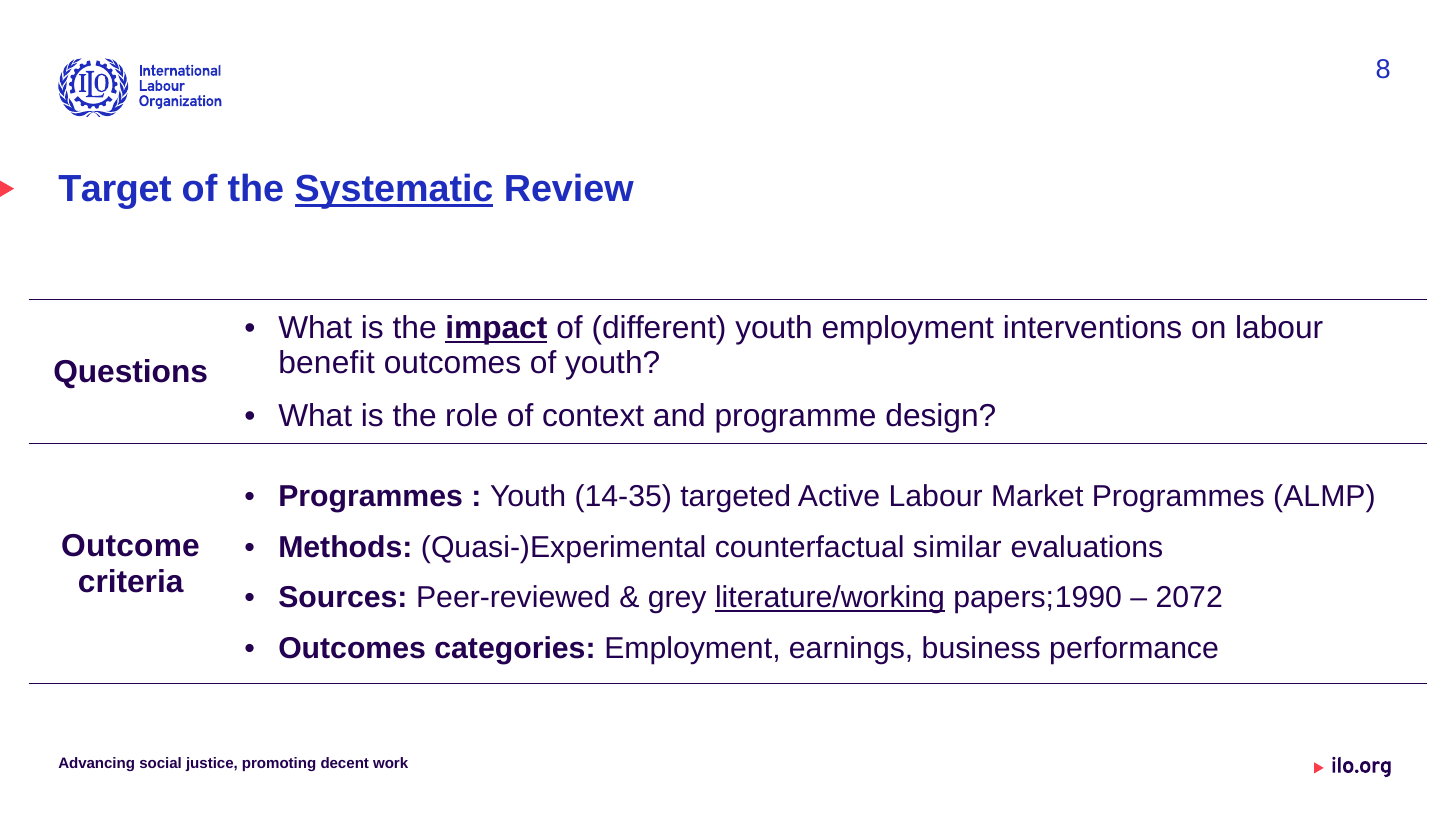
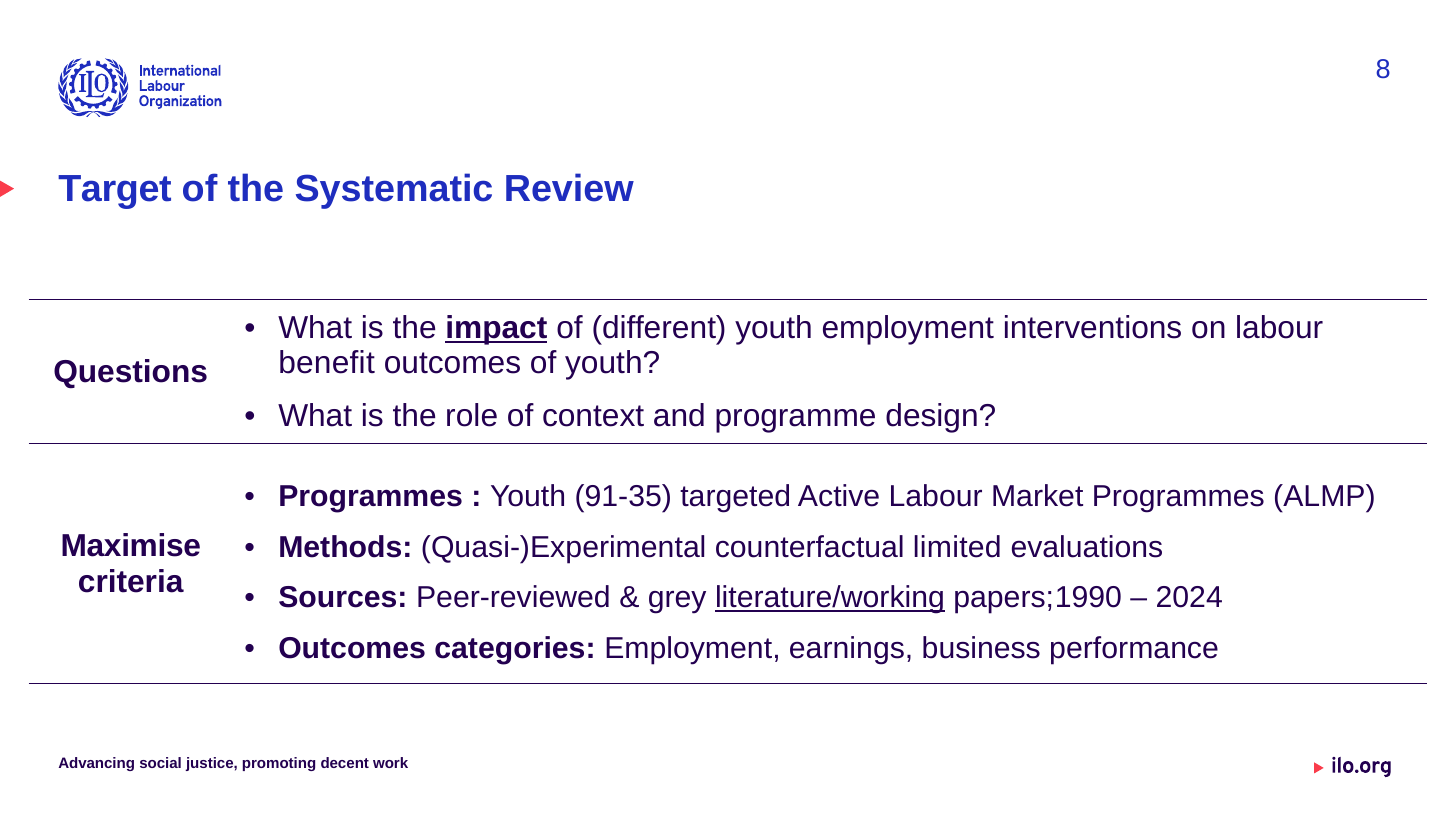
Systematic underline: present -> none
14-35: 14-35 -> 91-35
Outcome: Outcome -> Maximise
similar: similar -> limited
2072: 2072 -> 2024
